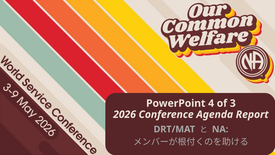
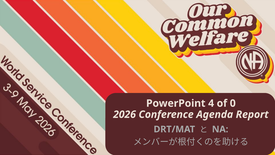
3: 3 -> 0
